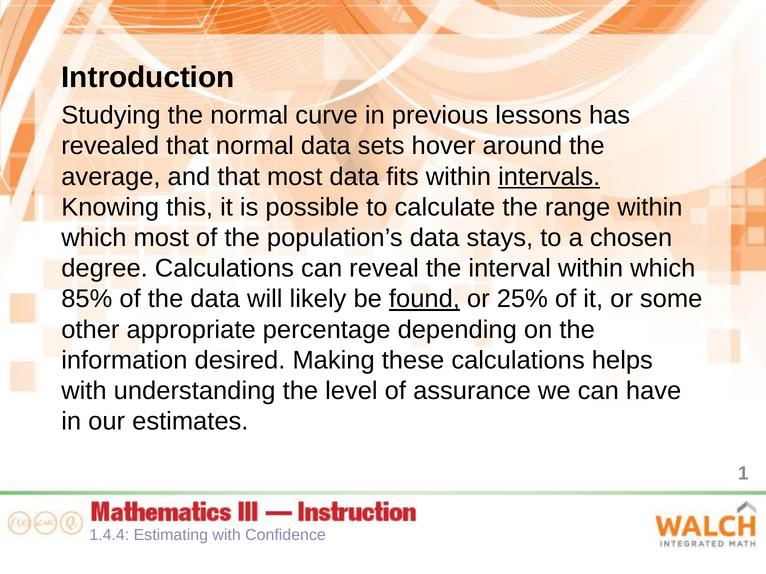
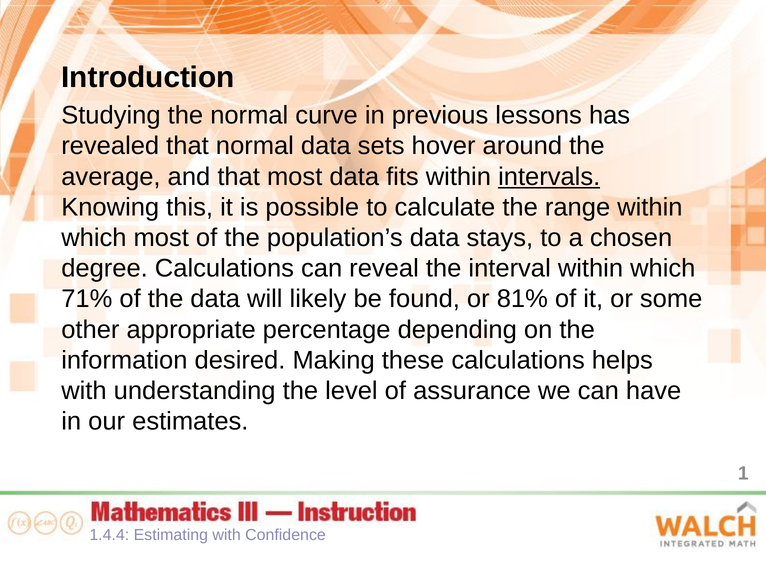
85%: 85% -> 71%
found underline: present -> none
25%: 25% -> 81%
